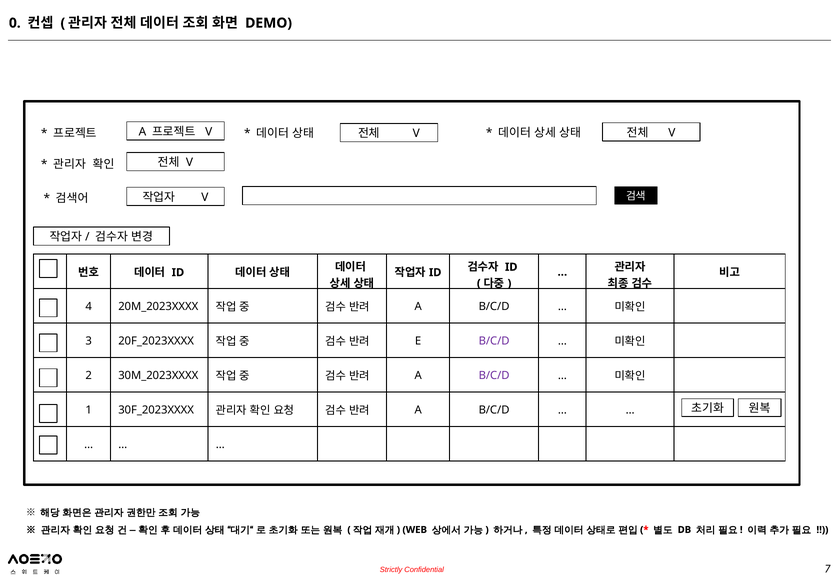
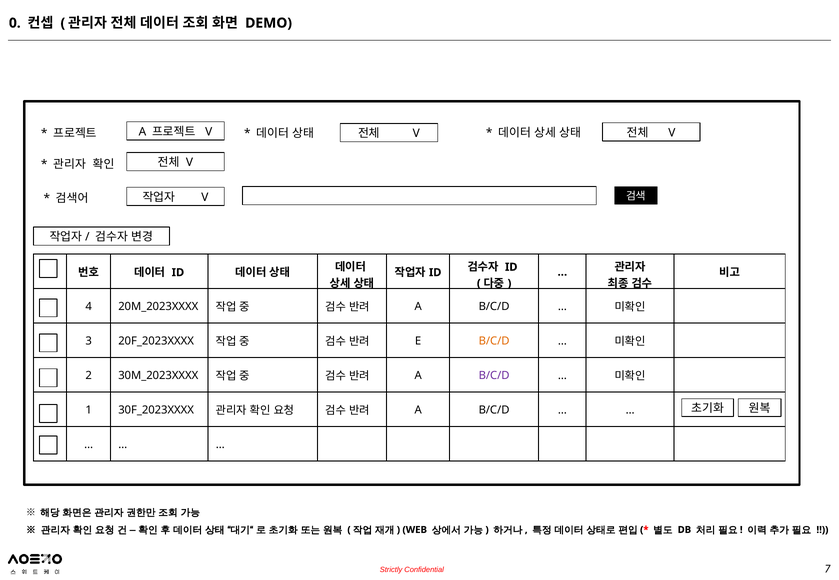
B/C/D at (494, 341) colour: purple -> orange
